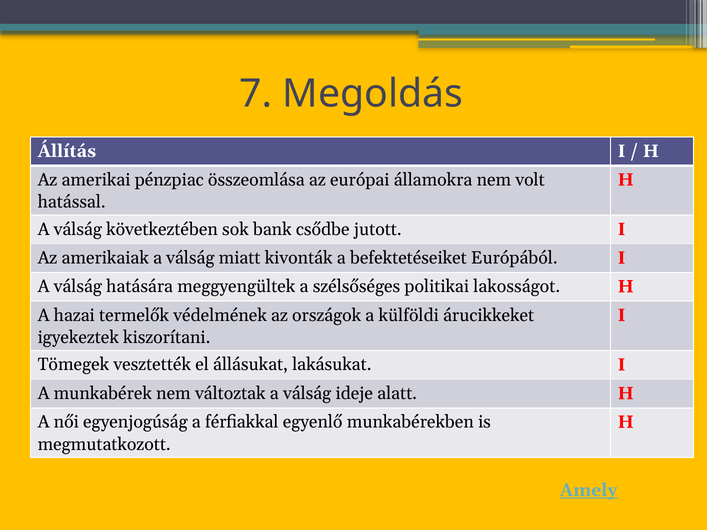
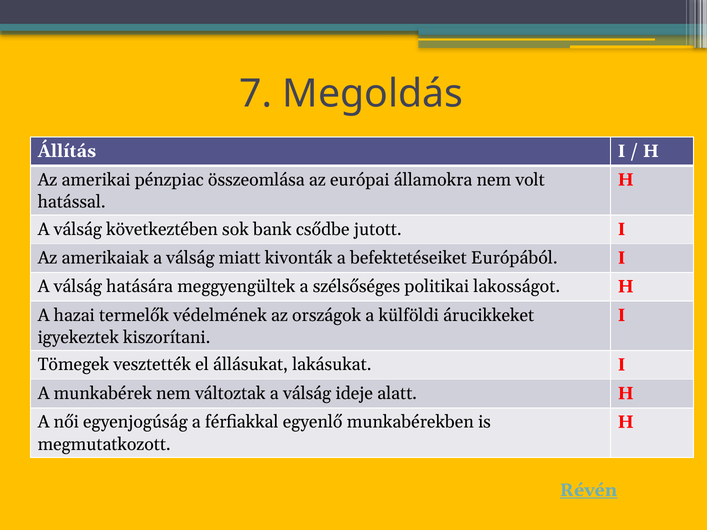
Amely: Amely -> Révén
